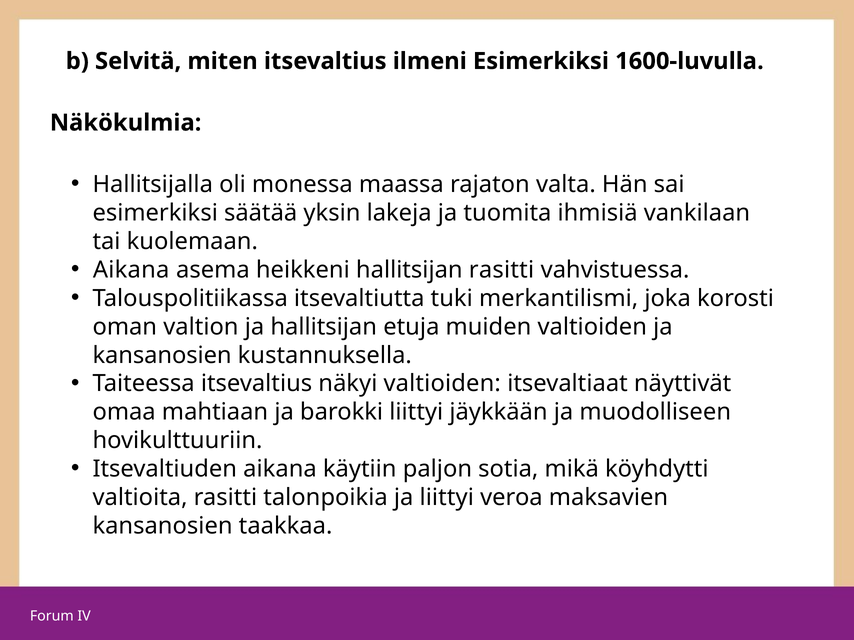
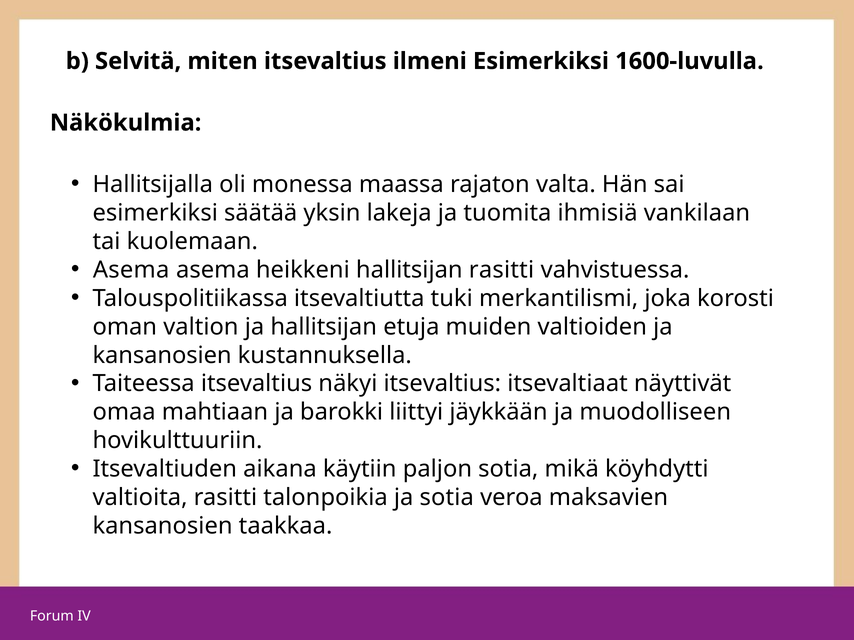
Aikana at (131, 270): Aikana -> Asema
näkyi valtioiden: valtioiden -> itsevaltius
ja liittyi: liittyi -> sotia
